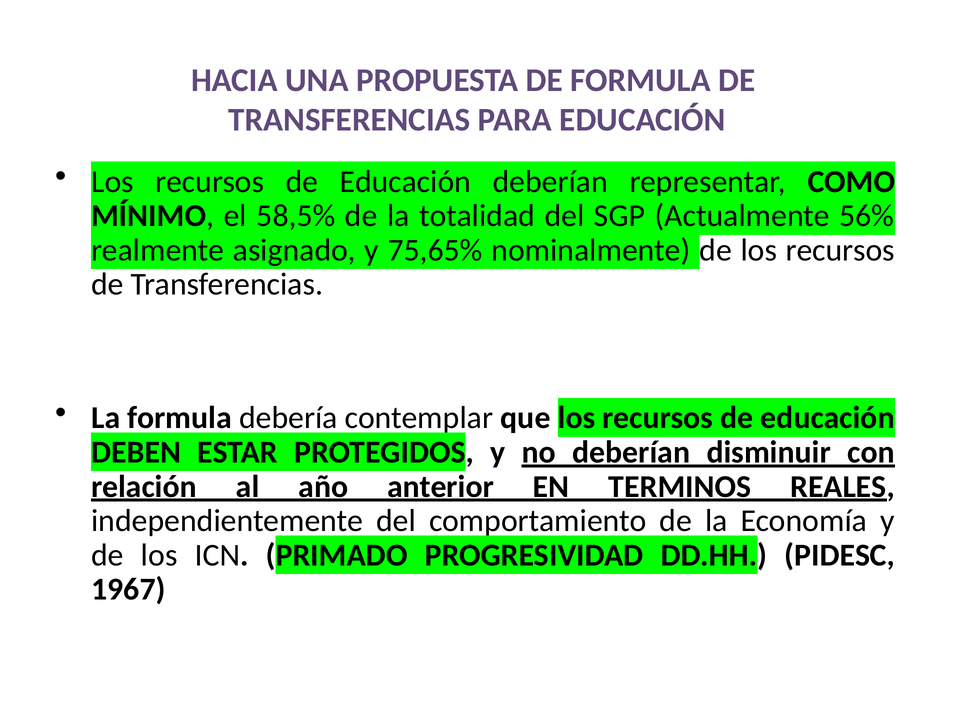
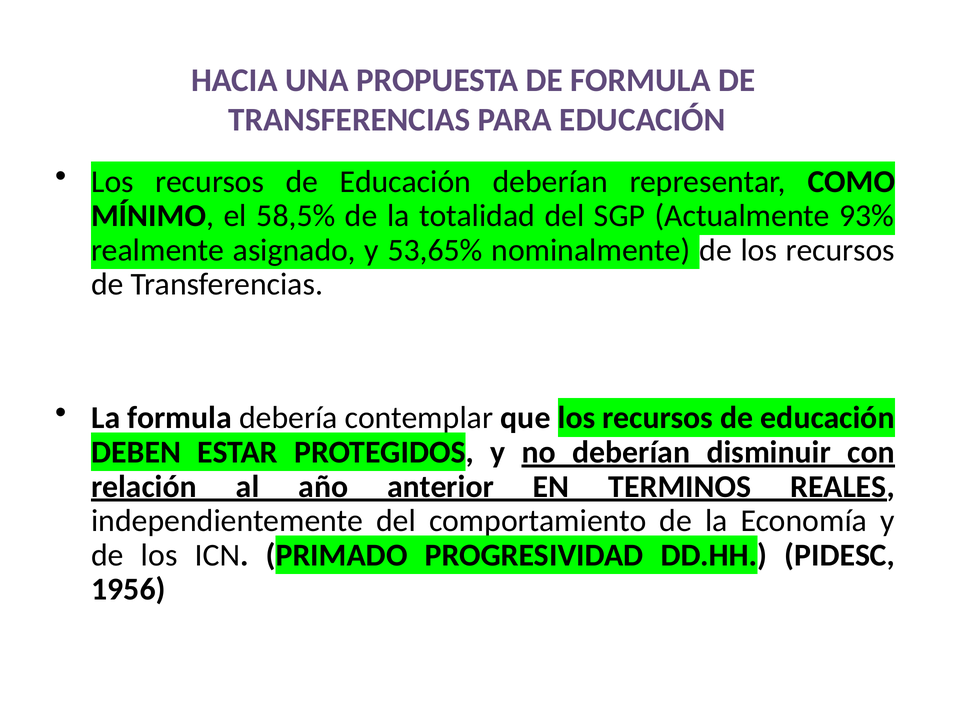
56%: 56% -> 93%
75,65%: 75,65% -> 53,65%
1967: 1967 -> 1956
